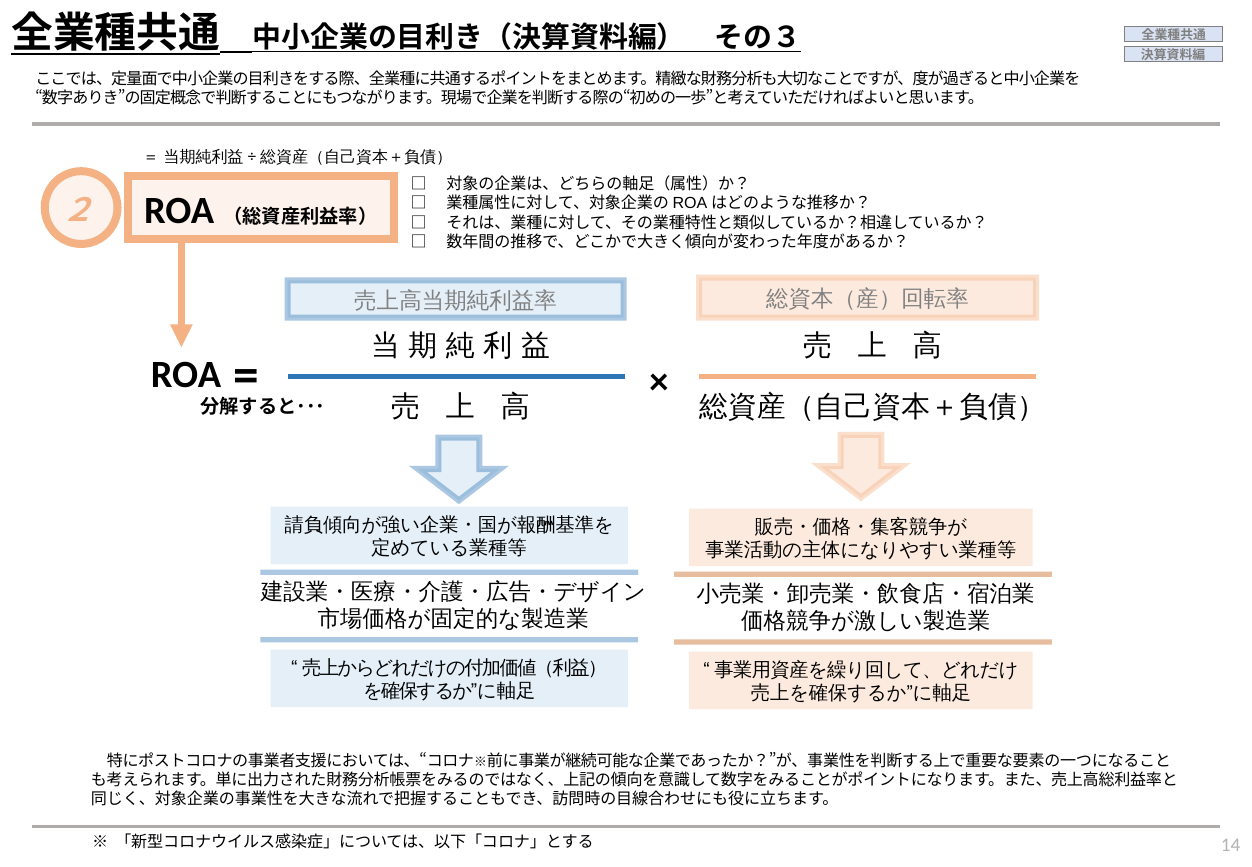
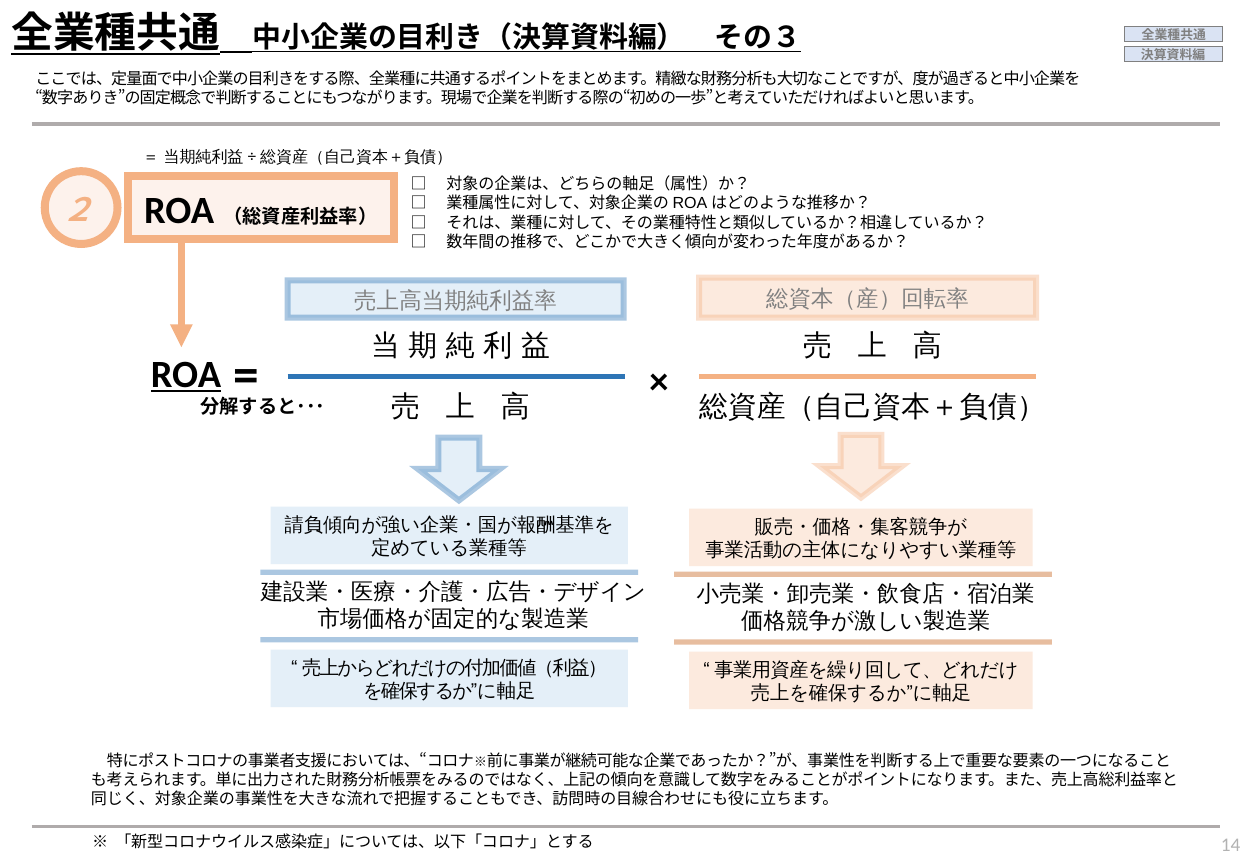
ROA at (186, 374) underline: none -> present
